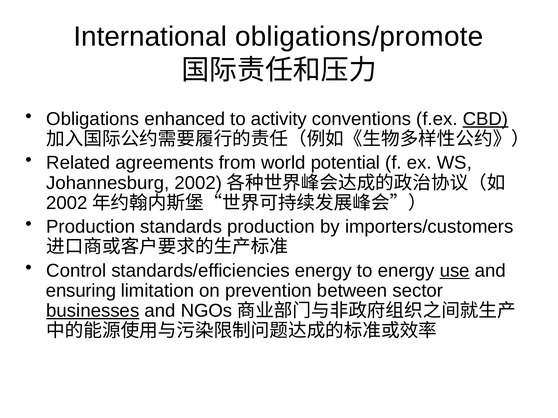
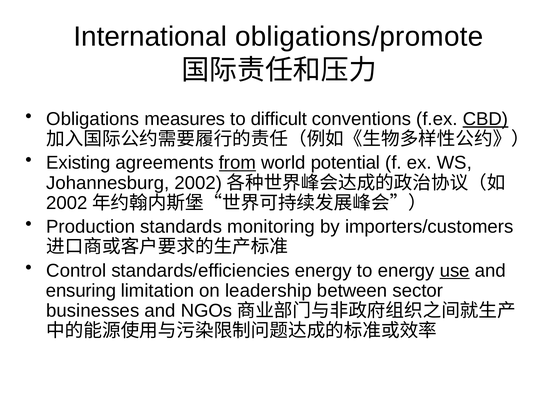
enhanced: enhanced -> measures
activity: activity -> difficult
Related: Related -> Existing
from underline: none -> present
standards production: production -> monitoring
prevention: prevention -> leadership
businesses underline: present -> none
